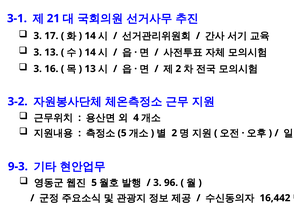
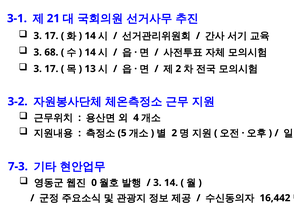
3 13: 13 -> 68
16 at (51, 69): 16 -> 17
9-3: 9-3 -> 7-3
5 at (94, 182): 5 -> 0
3 96: 96 -> 14
